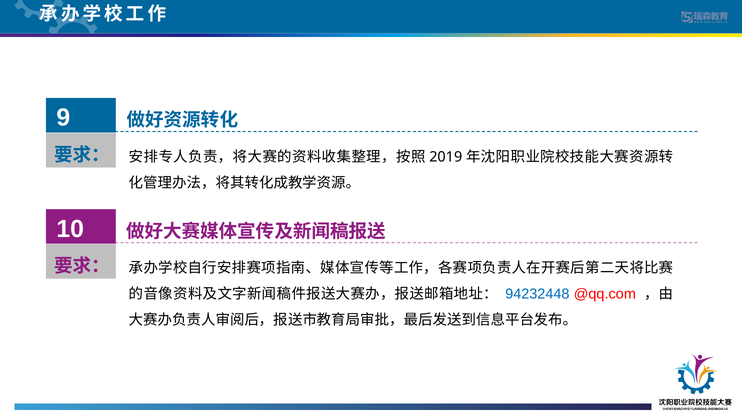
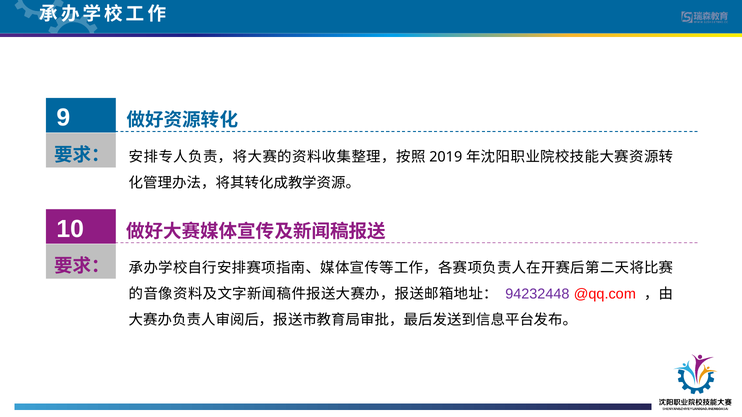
94232448 colour: blue -> purple
